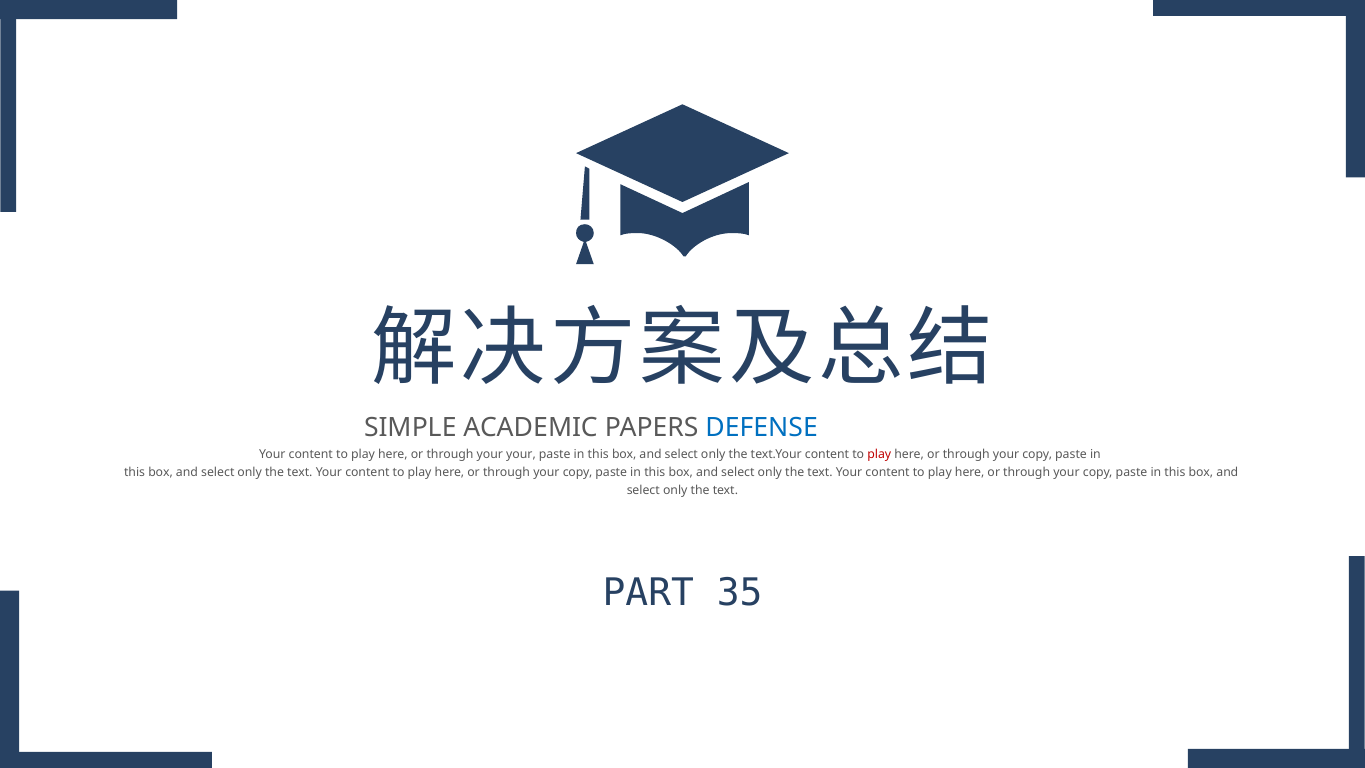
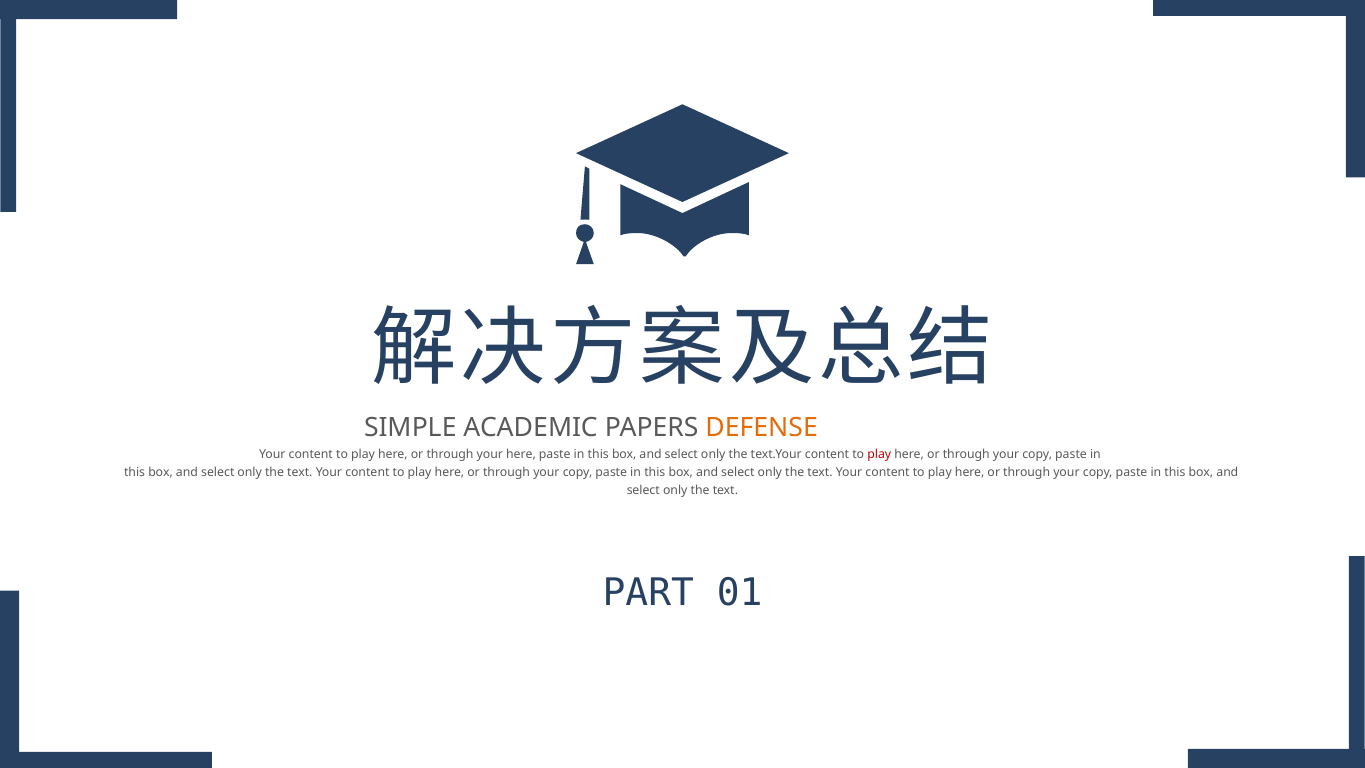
DEFENSE colour: blue -> orange
your your: your -> here
35: 35 -> 01
